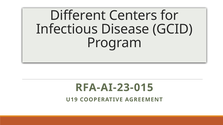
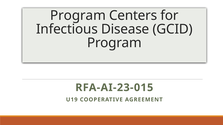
Different at (78, 16): Different -> Program
